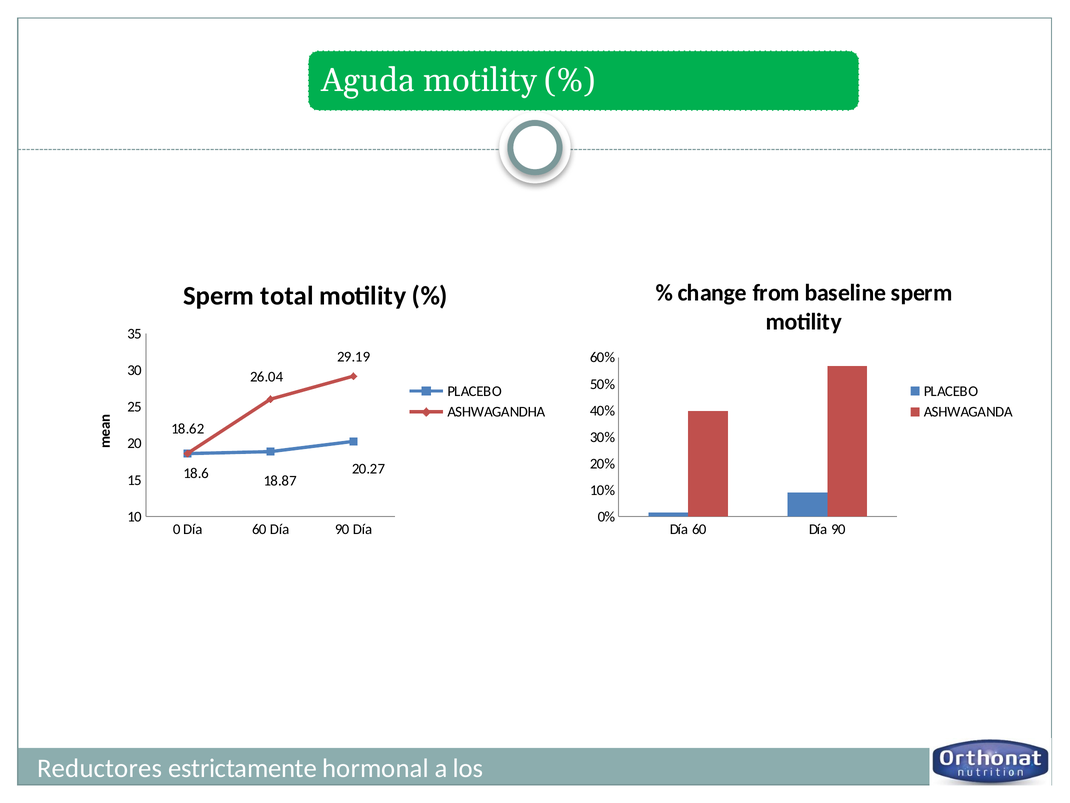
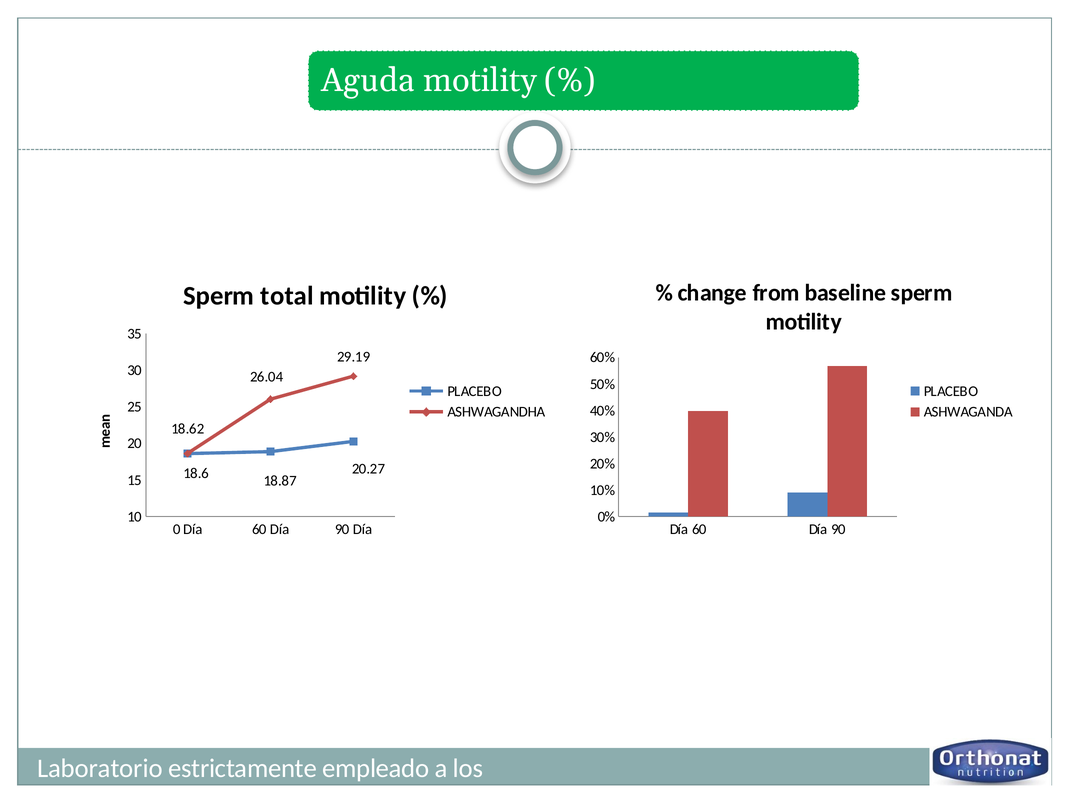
Reductores: Reductores -> Laboratorio
hormonal: hormonal -> empleado
